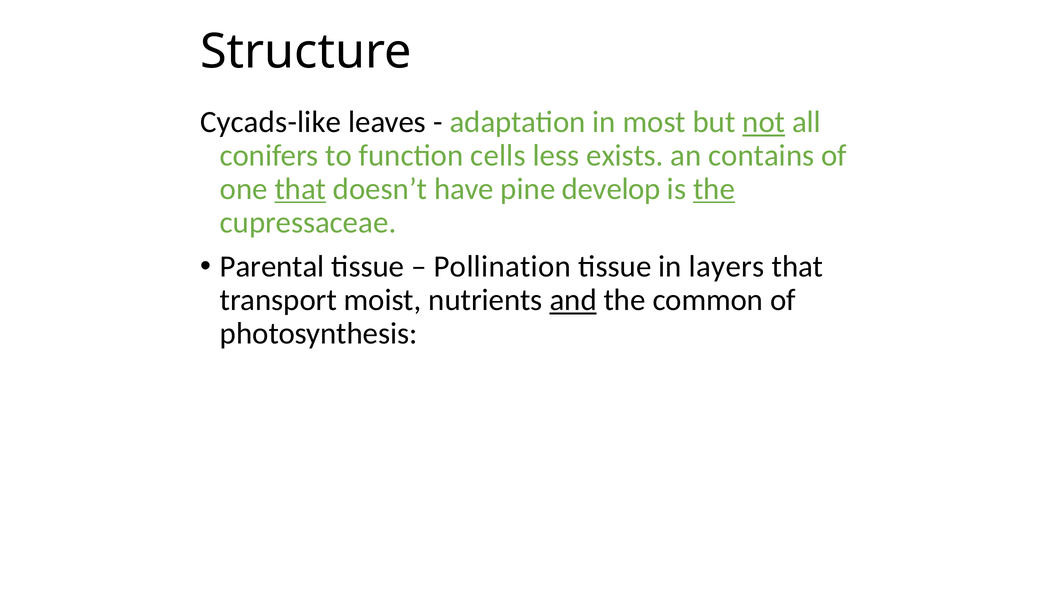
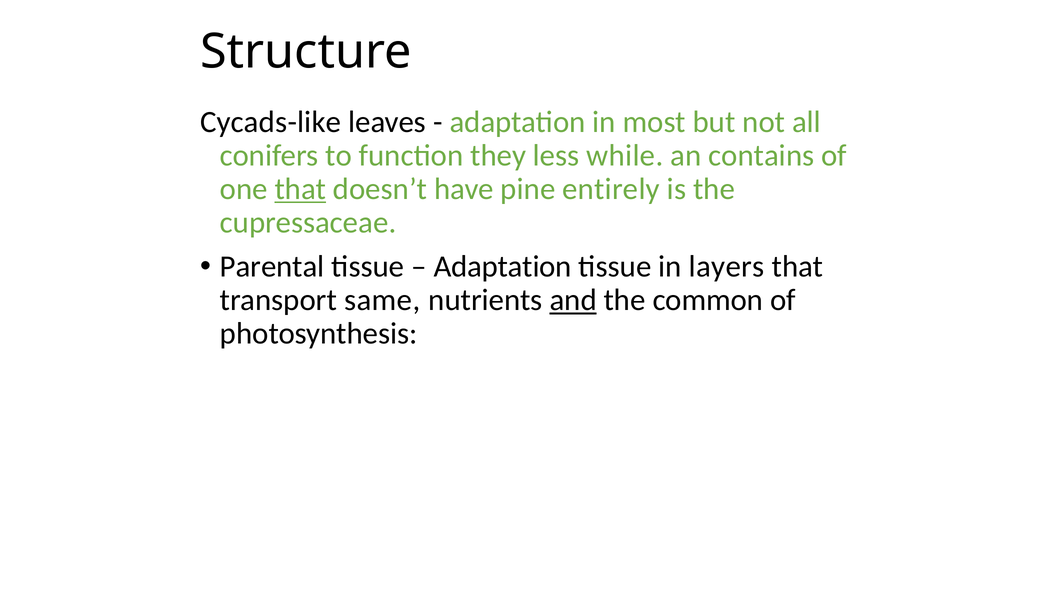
not underline: present -> none
cells: cells -> they
exists: exists -> while
develop: develop -> entirely
the at (714, 189) underline: present -> none
Pollination at (502, 267): Pollination -> Adaptation
moist: moist -> same
